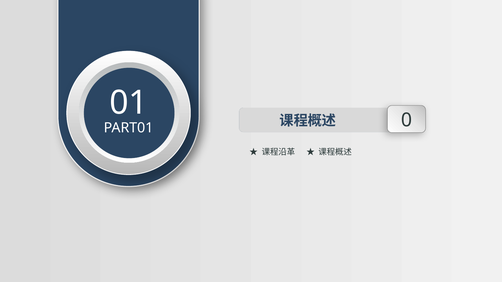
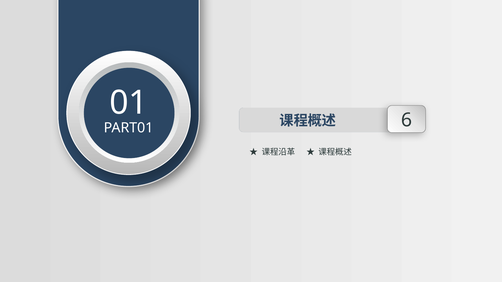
0: 0 -> 6
